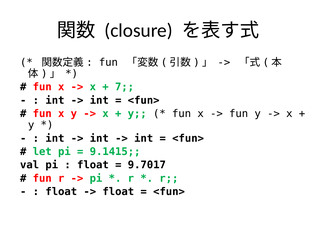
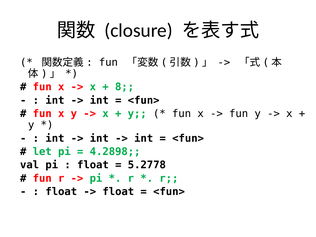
7: 7 -> 8
9.1415: 9.1415 -> 4.2898
9.7017: 9.7017 -> 5.2778
